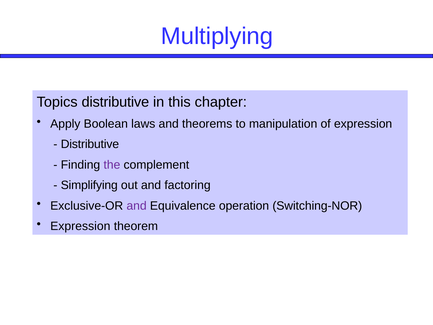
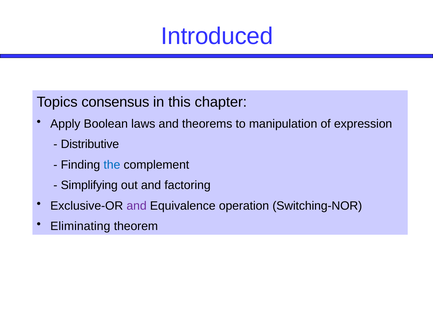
Multiplying: Multiplying -> Introduced
Topics distributive: distributive -> consensus
the colour: purple -> blue
Expression at (80, 226): Expression -> Eliminating
